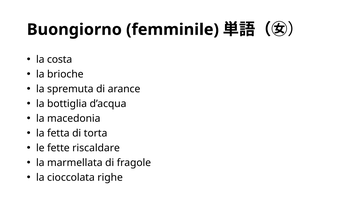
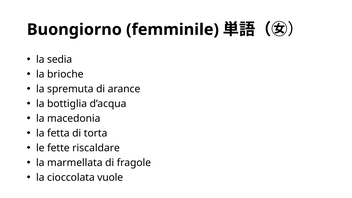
costa: costa -> sedia
righe: righe -> vuole
